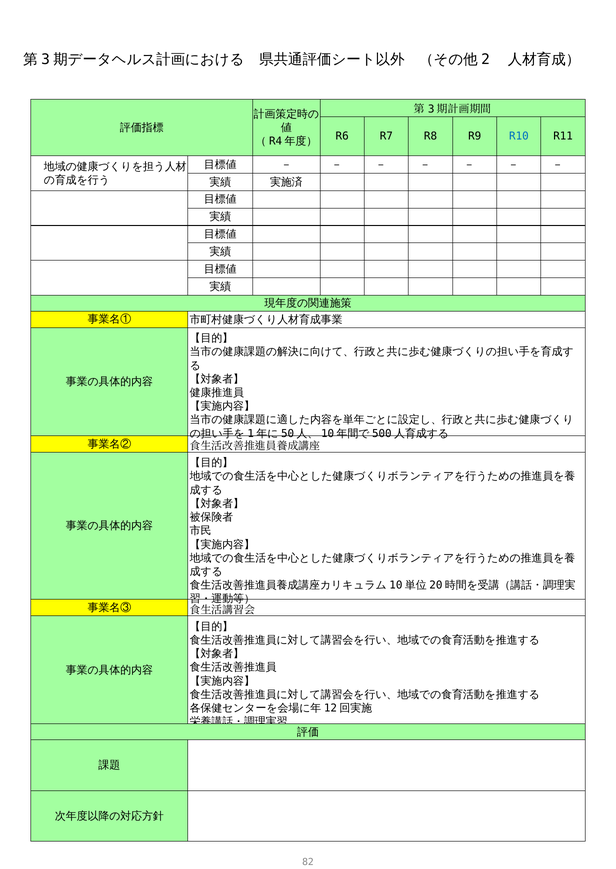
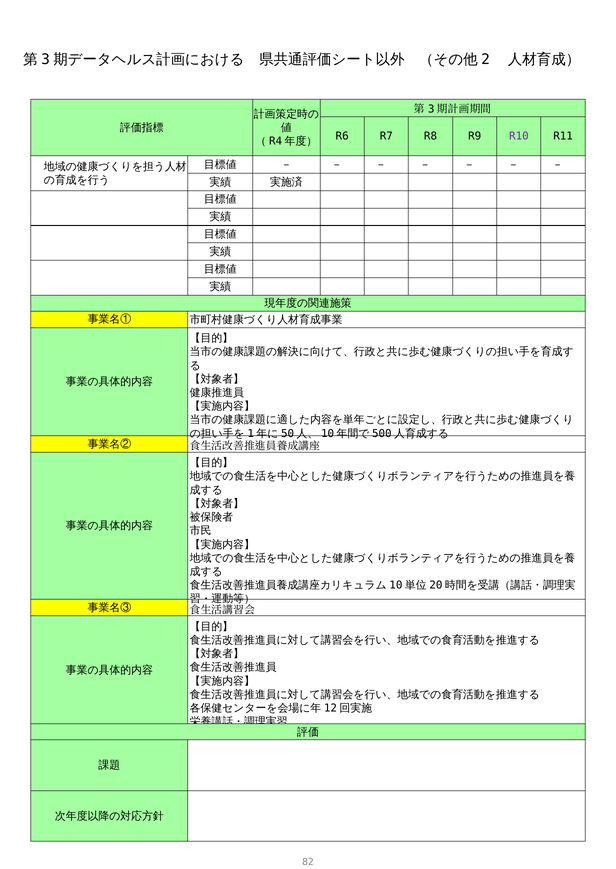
R10 colour: blue -> purple
